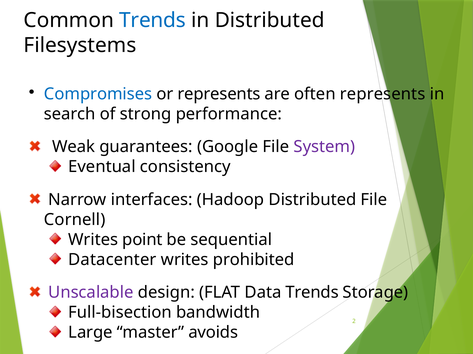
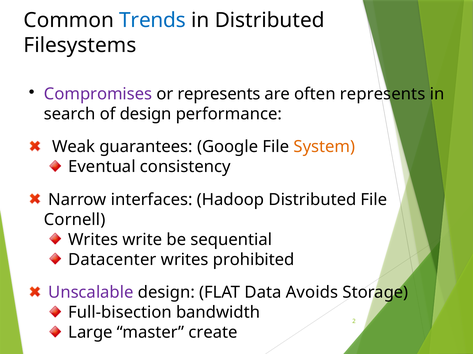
Compromises colour: blue -> purple
of strong: strong -> design
System colour: purple -> orange
point: point -> write
Data Trends: Trends -> Avoids
avoids: avoids -> create
